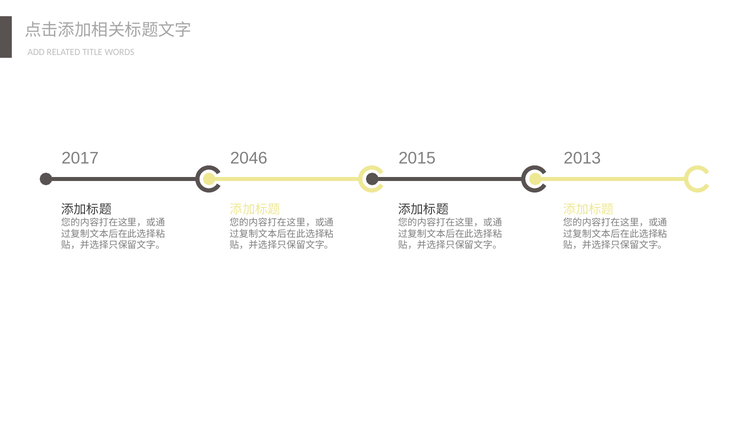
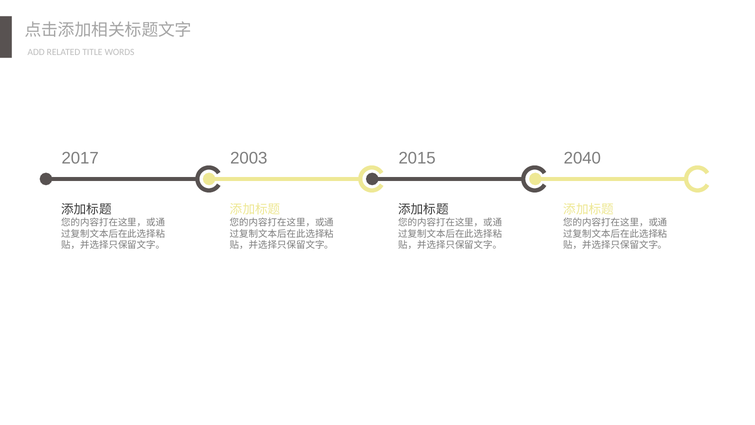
2013: 2013 -> 2040
2046: 2046 -> 2003
